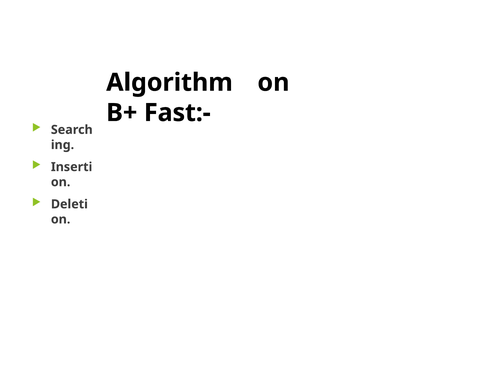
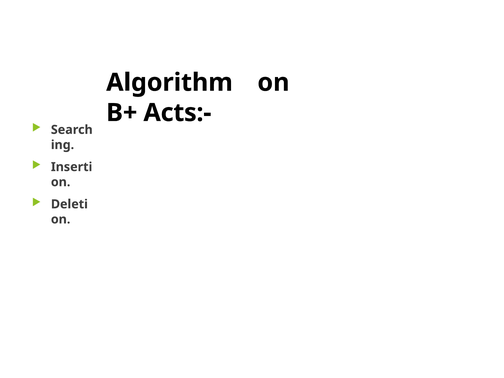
Fast:-: Fast:- -> Acts:-
